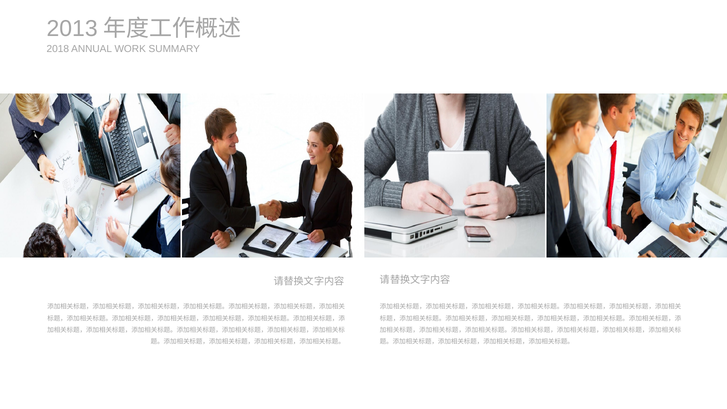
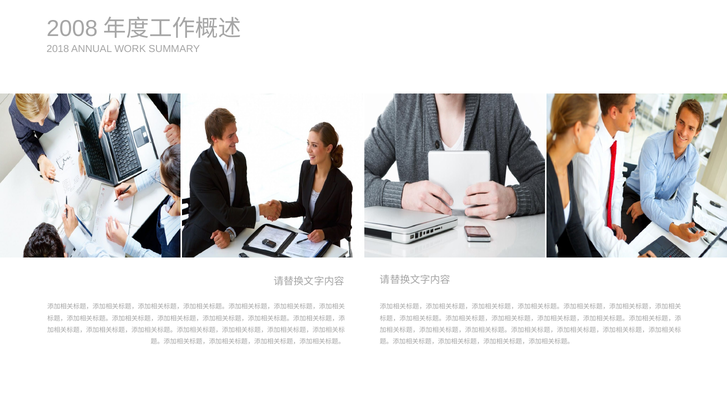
2013: 2013 -> 2008
